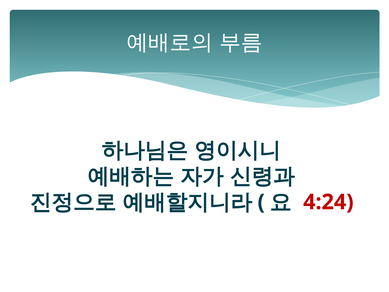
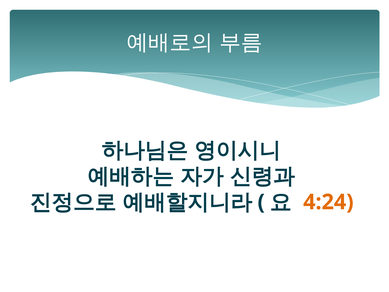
4:24 colour: red -> orange
